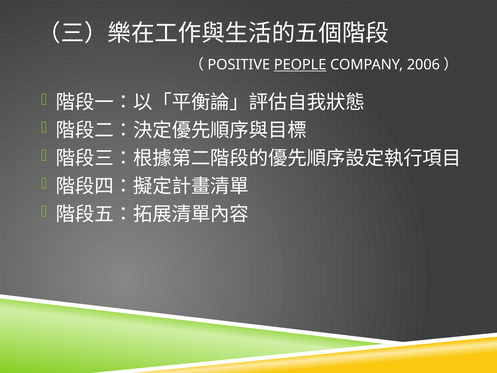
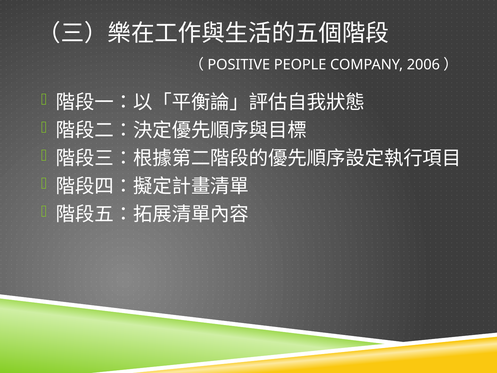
PEOPLE underline: present -> none
